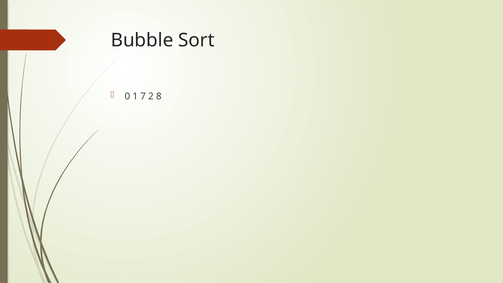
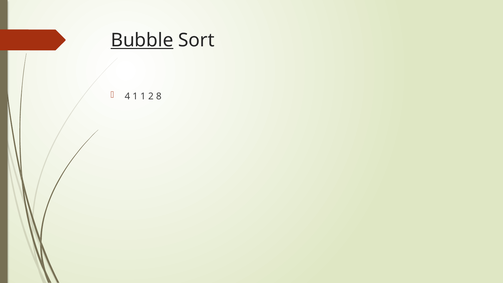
Bubble underline: none -> present
0: 0 -> 4
1 7: 7 -> 1
